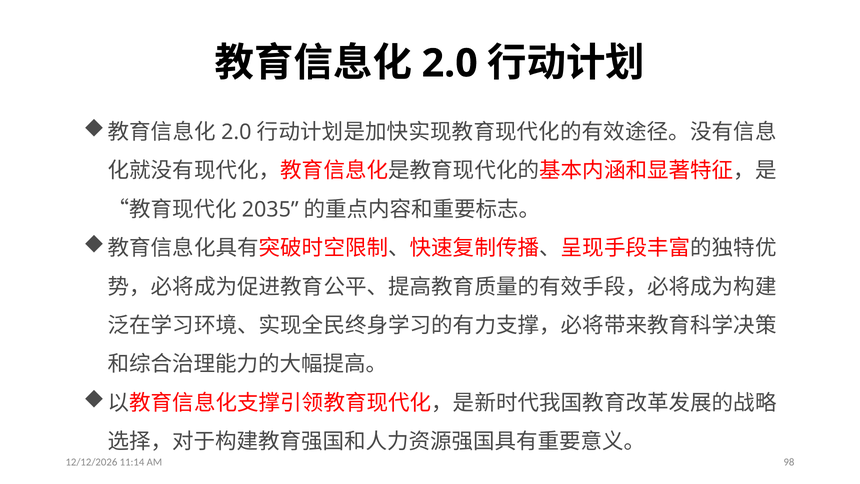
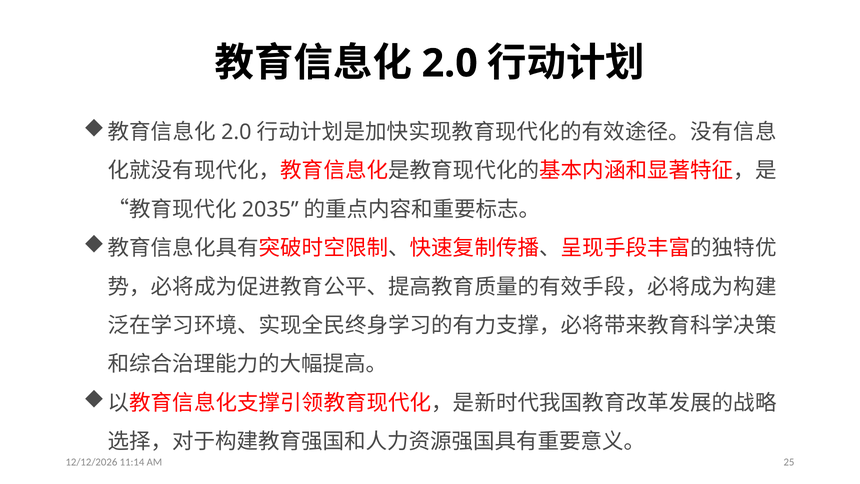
98: 98 -> 25
